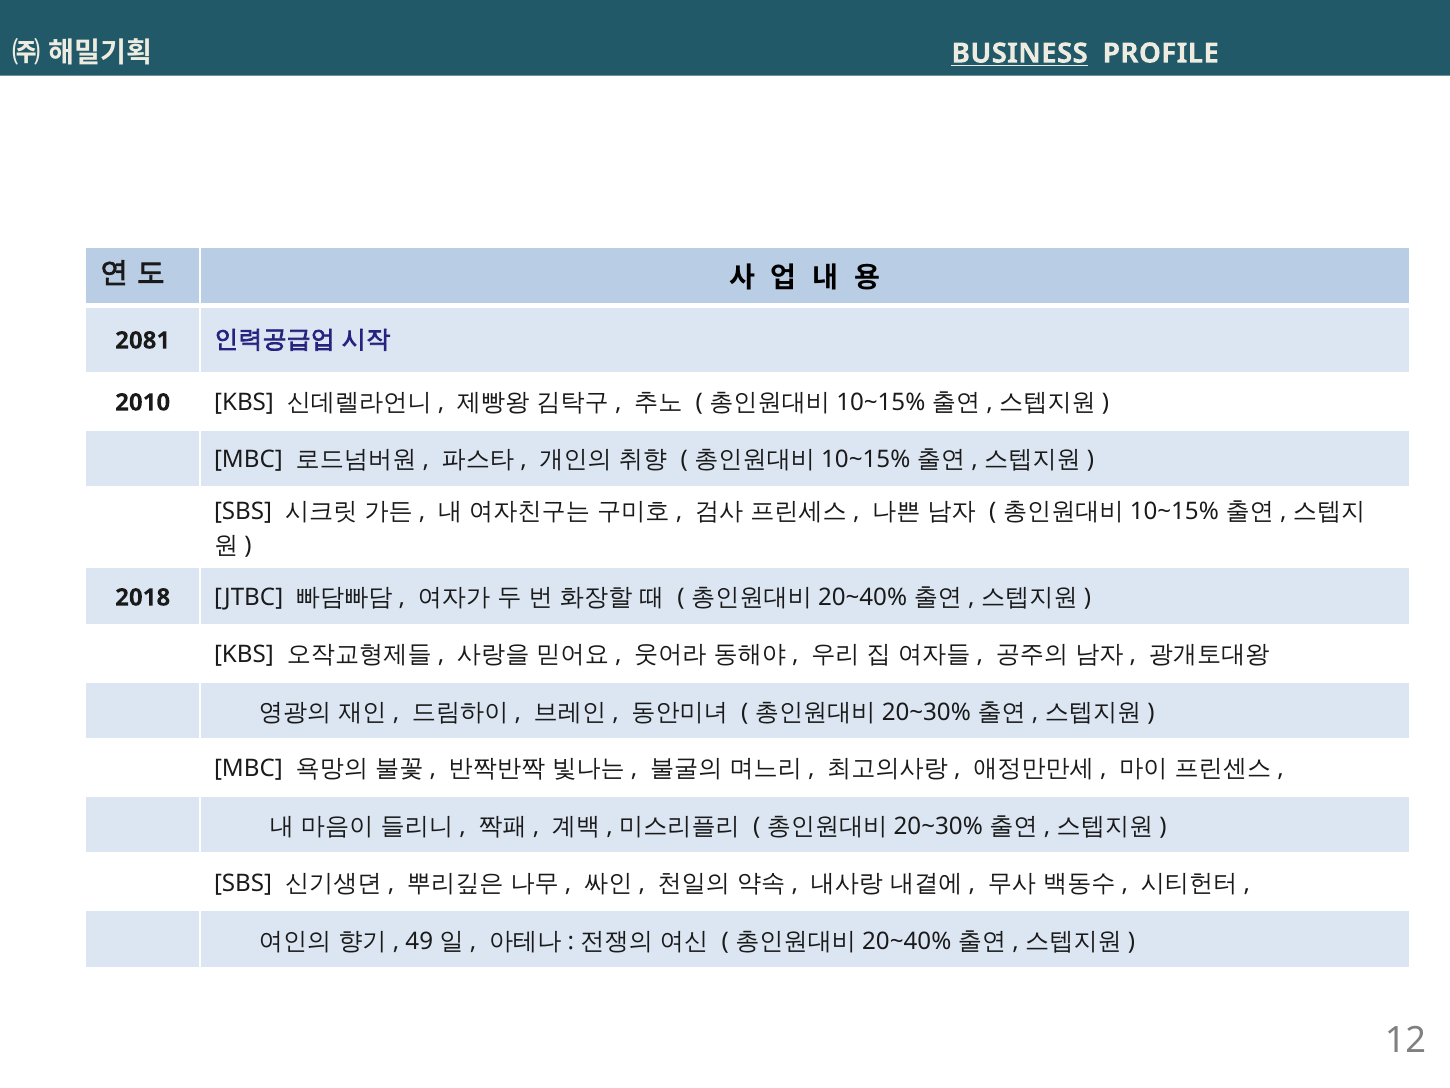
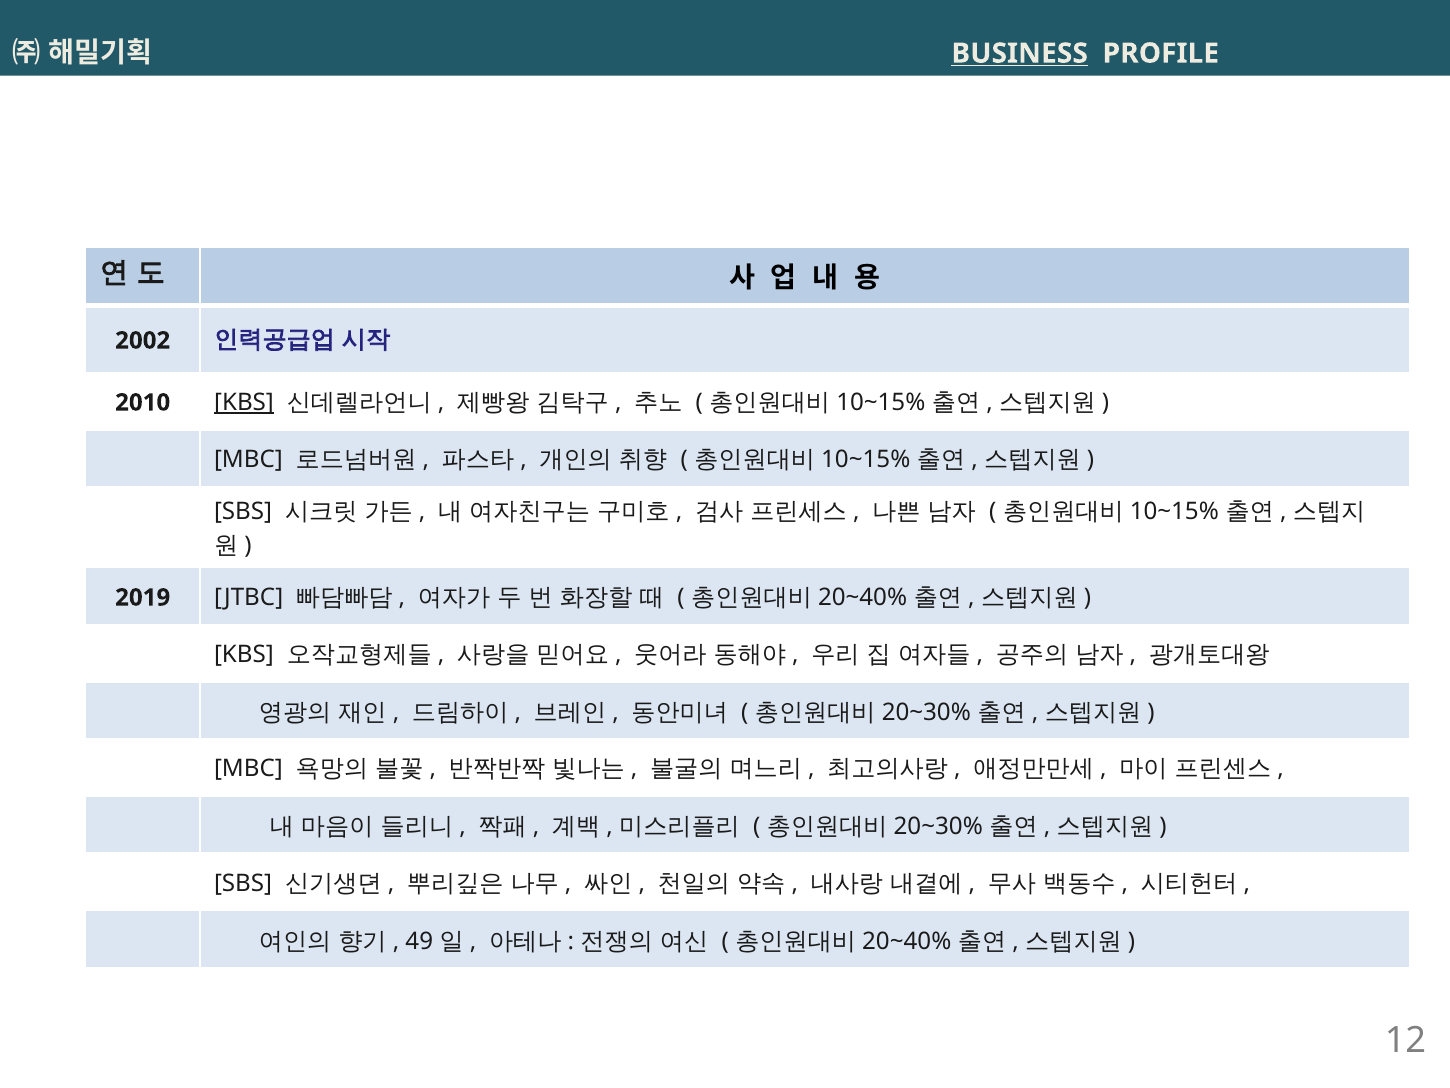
2081: 2081 -> 2002
KBS at (244, 402) underline: none -> present
2018: 2018 -> 2019
